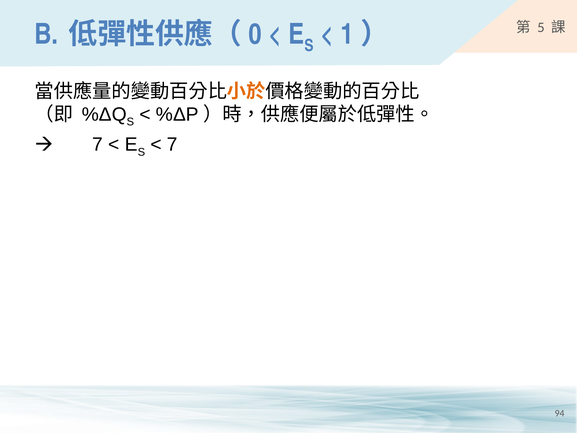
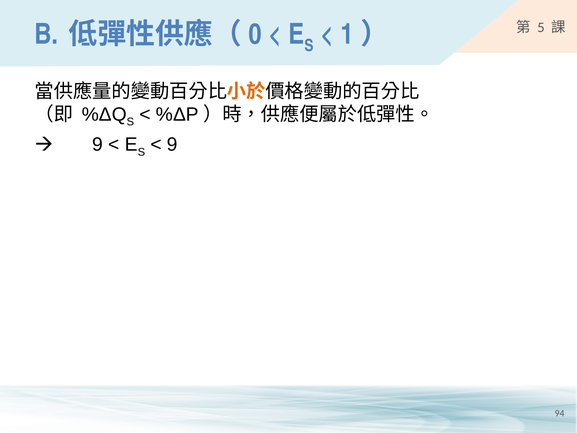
7 at (98, 144): 7 -> 9
7 at (172, 144): 7 -> 9
